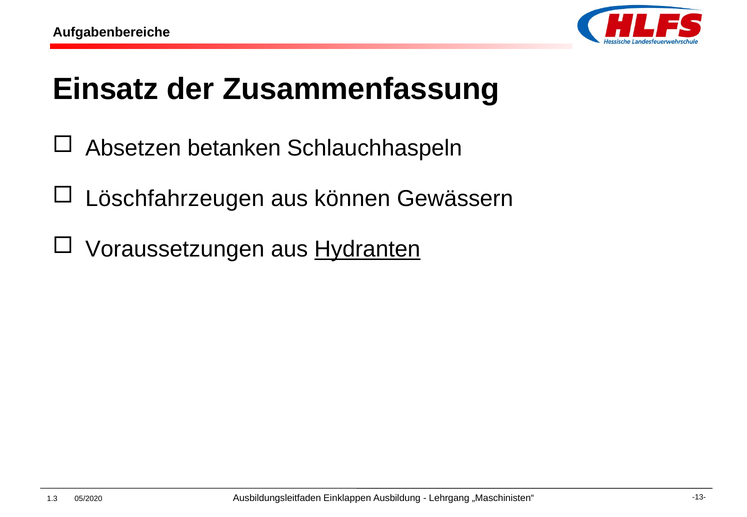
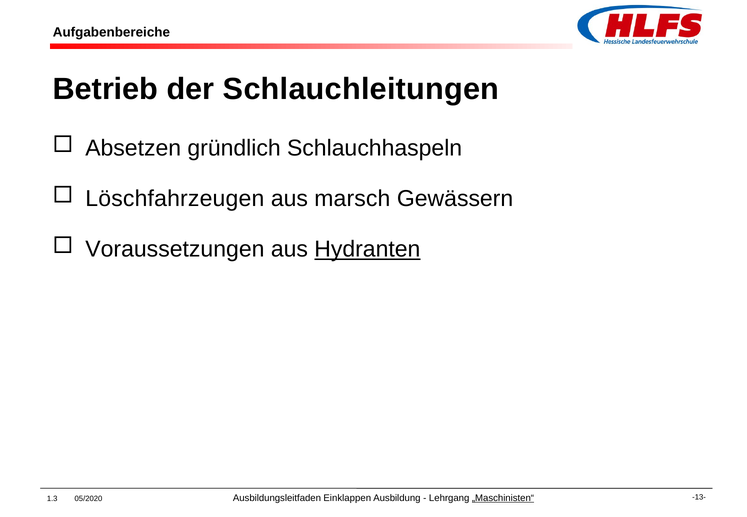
Einsatz: Einsatz -> Betrieb
Zusammenfassung: Zusammenfassung -> Schlauchleitungen
betanken: betanken -> gründlich
können: können -> marsch
„Maschinisten“ underline: none -> present
